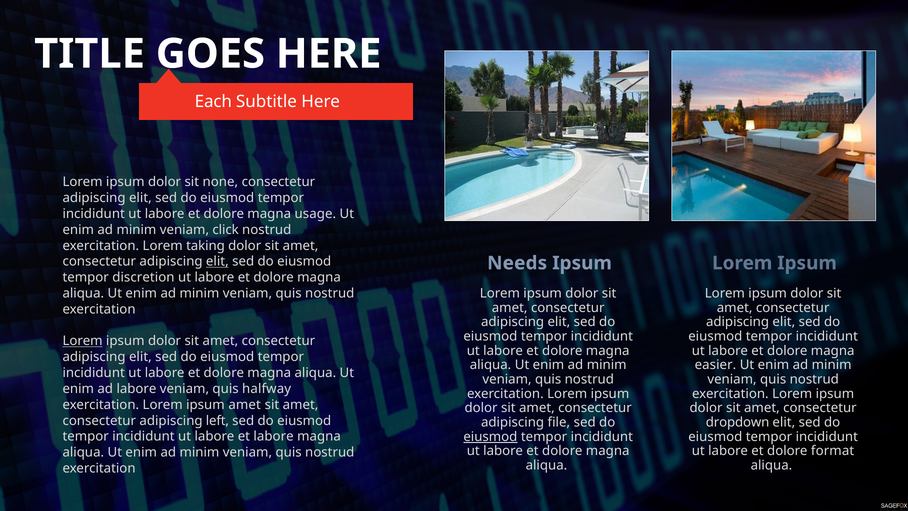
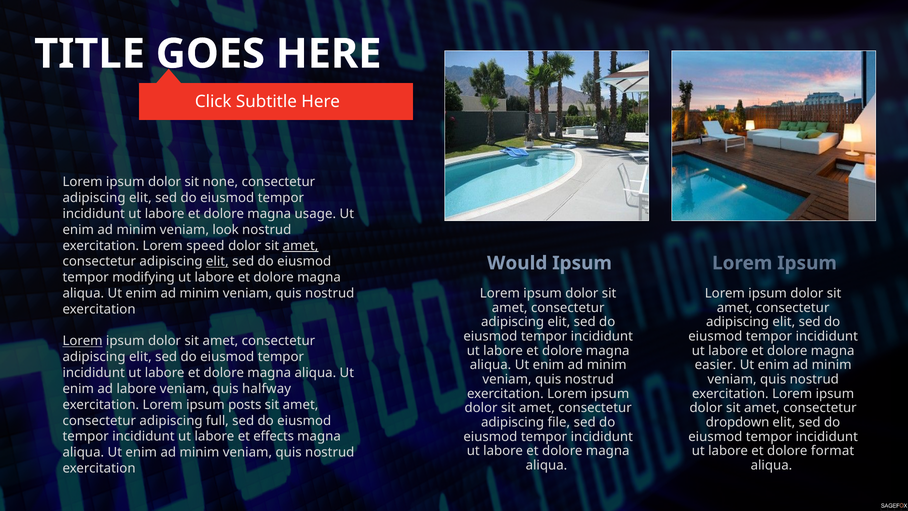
Each: Each -> Click
click: click -> look
taking: taking -> speed
amet at (301, 246) underline: none -> present
Needs: Needs -> Would
discretion: discretion -> modifying
ipsum amet: amet -> posts
left: left -> full
et labore: labore -> effects
eiusmod at (490, 436) underline: present -> none
